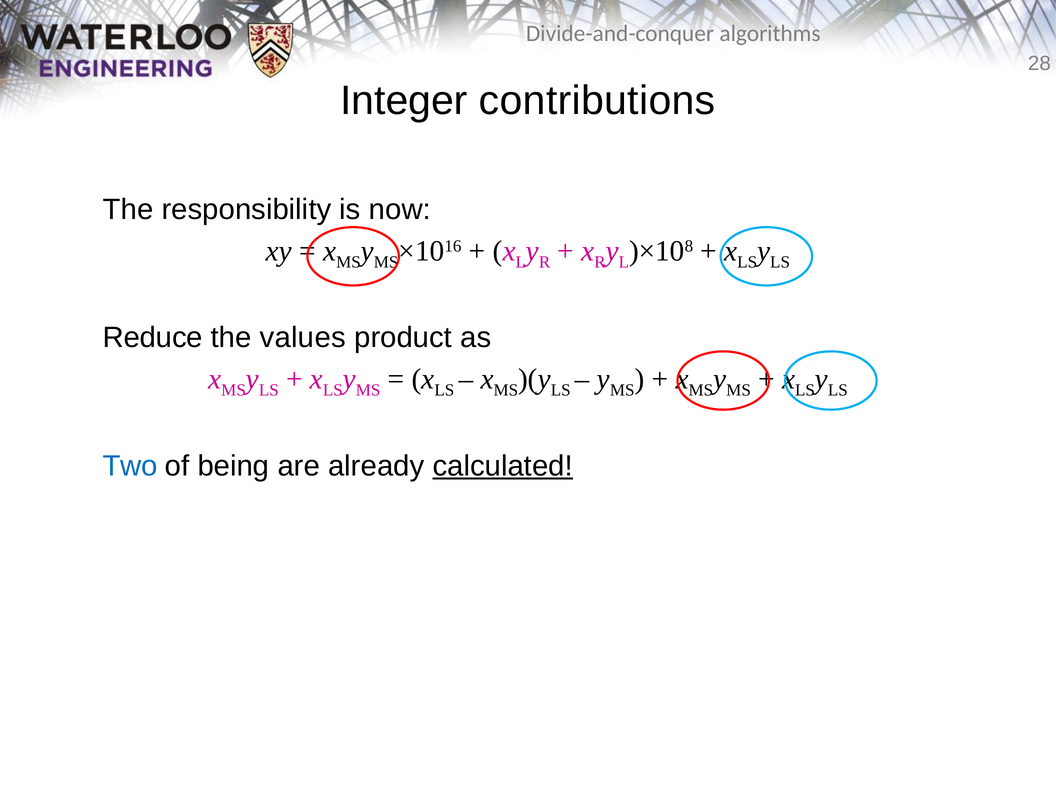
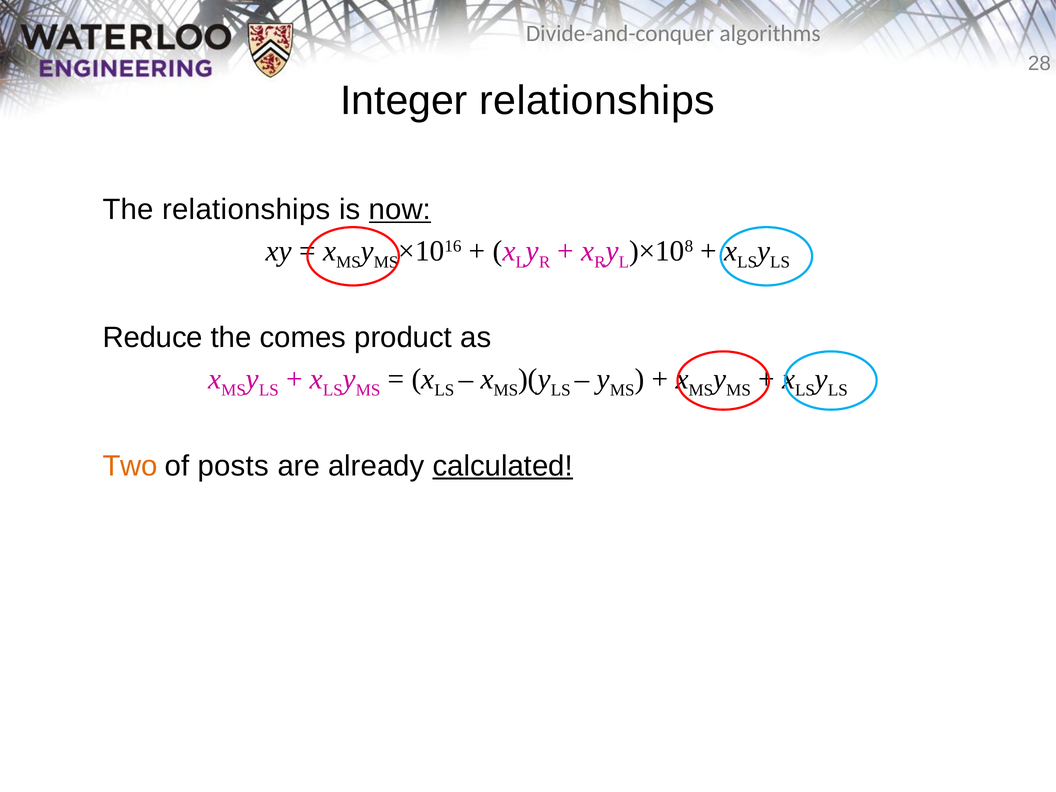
Integer contributions: contributions -> relationships
The responsibility: responsibility -> relationships
now underline: none -> present
values: values -> comes
Two colour: blue -> orange
being: being -> posts
